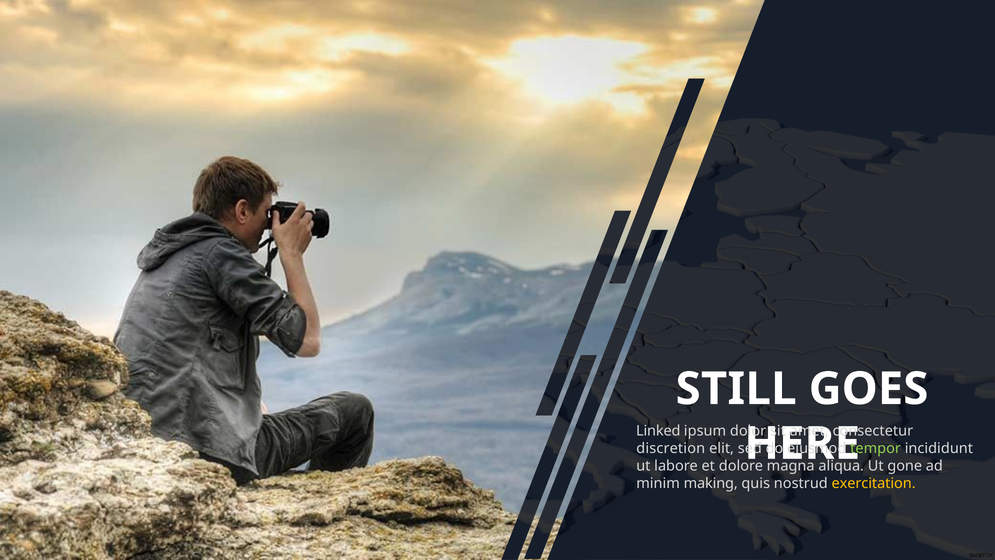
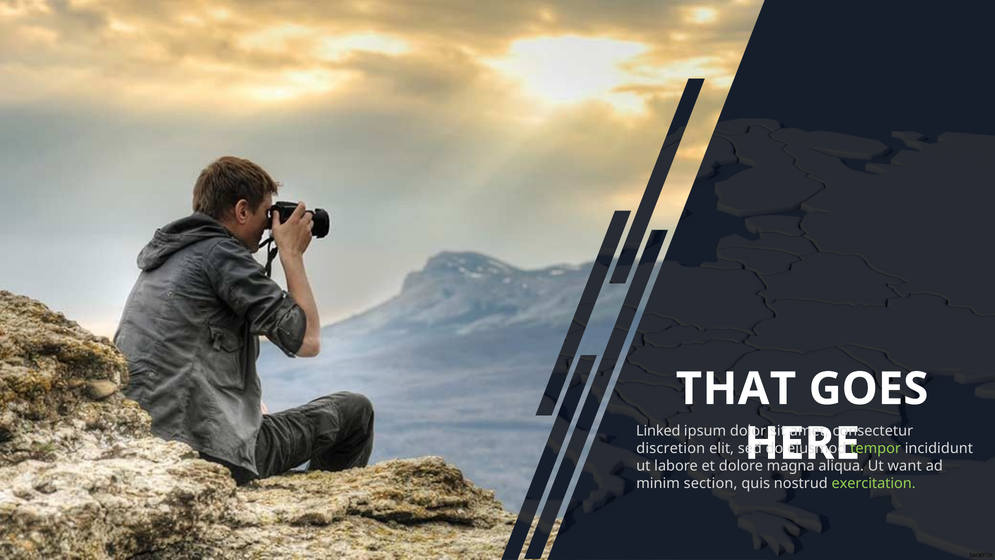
STILL: STILL -> THAT
gone: gone -> want
making: making -> section
exercitation colour: yellow -> light green
